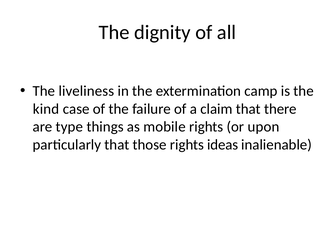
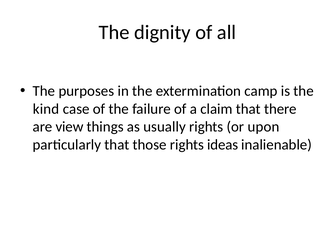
liveliness: liveliness -> purposes
type: type -> view
mobile: mobile -> usually
